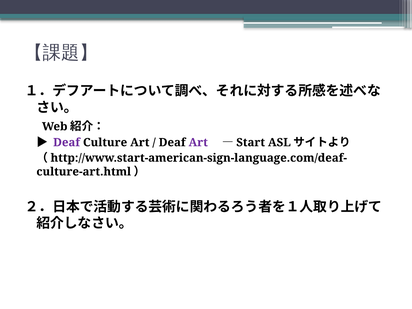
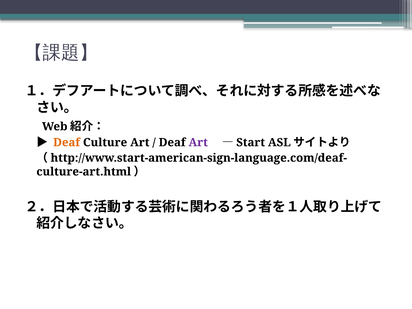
Deaf at (67, 142) colour: purple -> orange
